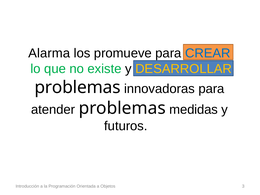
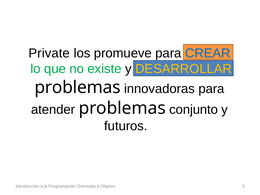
Alarma: Alarma -> Private
medidas: medidas -> conjunto
